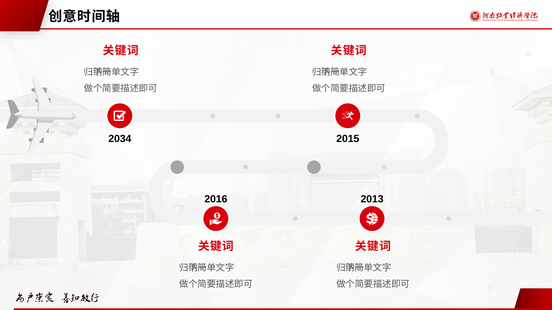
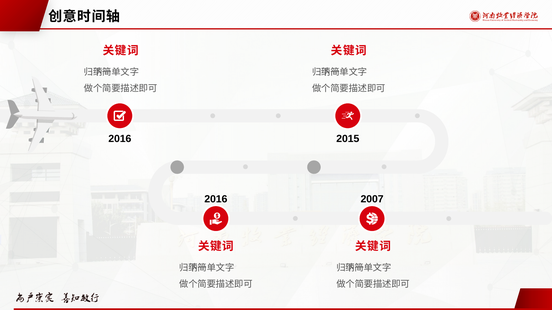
2034 at (120, 139): 2034 -> 2016
2013: 2013 -> 2007
